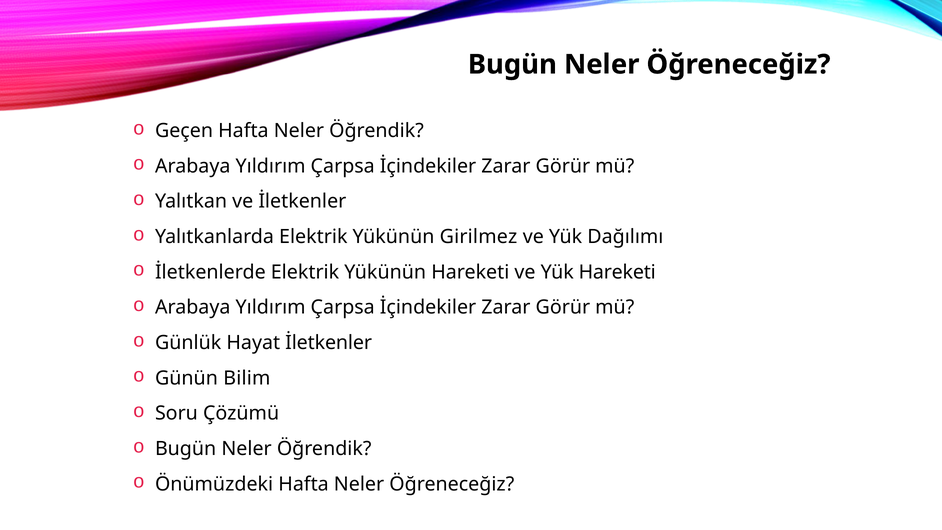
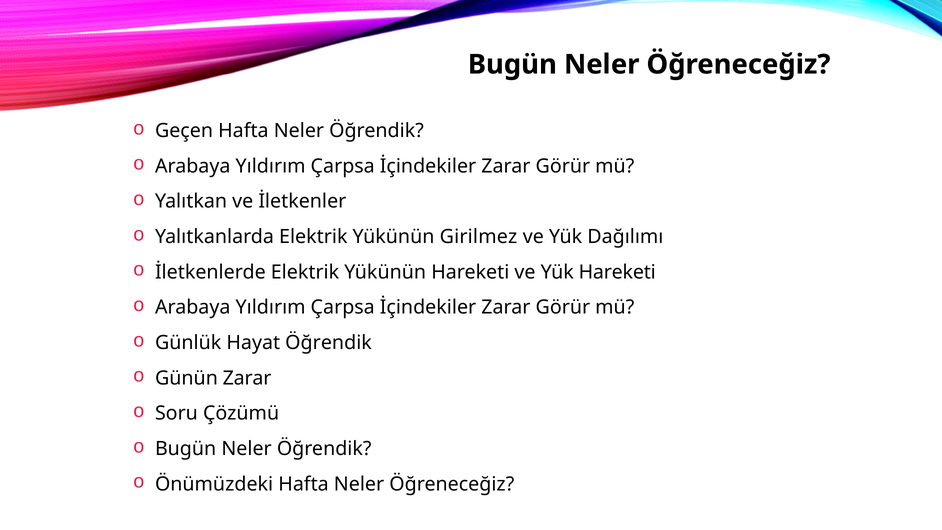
Hayat İletkenler: İletkenler -> Öğrendik
Günün Bilim: Bilim -> Zarar
